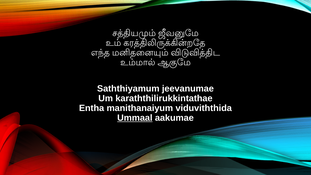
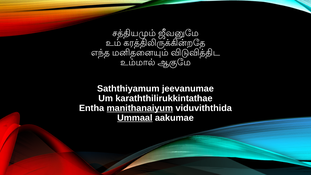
manithanaiyum underline: none -> present
